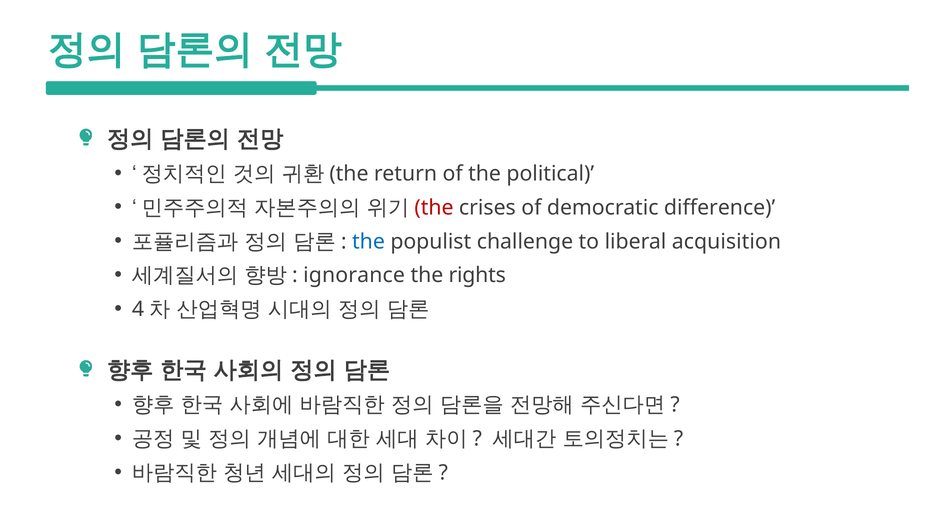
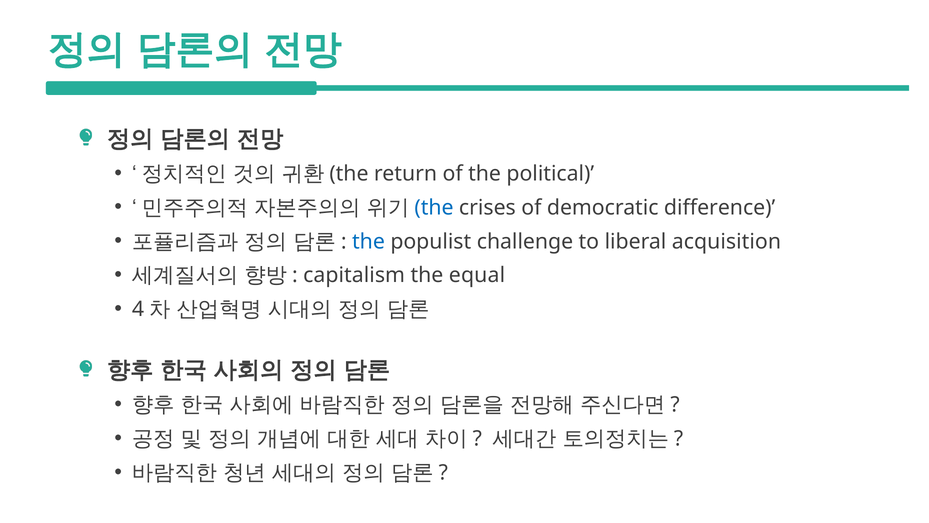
the at (434, 207) colour: red -> blue
ignorance: ignorance -> capitalism
rights: rights -> equal
